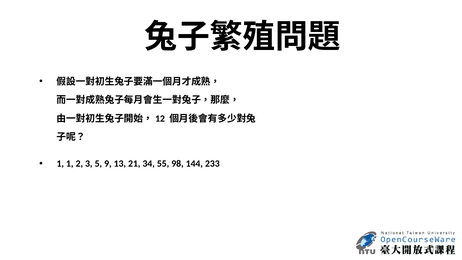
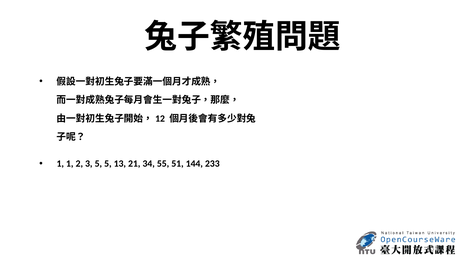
5 9: 9 -> 5
98: 98 -> 51
